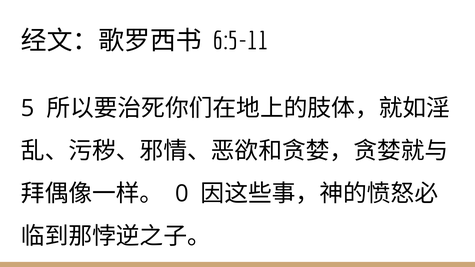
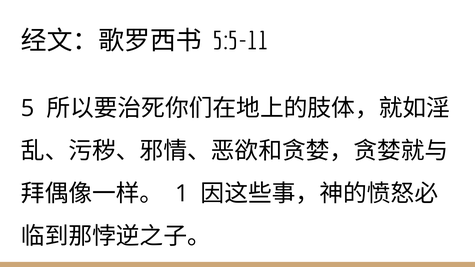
6:5-11: 6:5-11 -> 5:5-11
0: 0 -> 1
